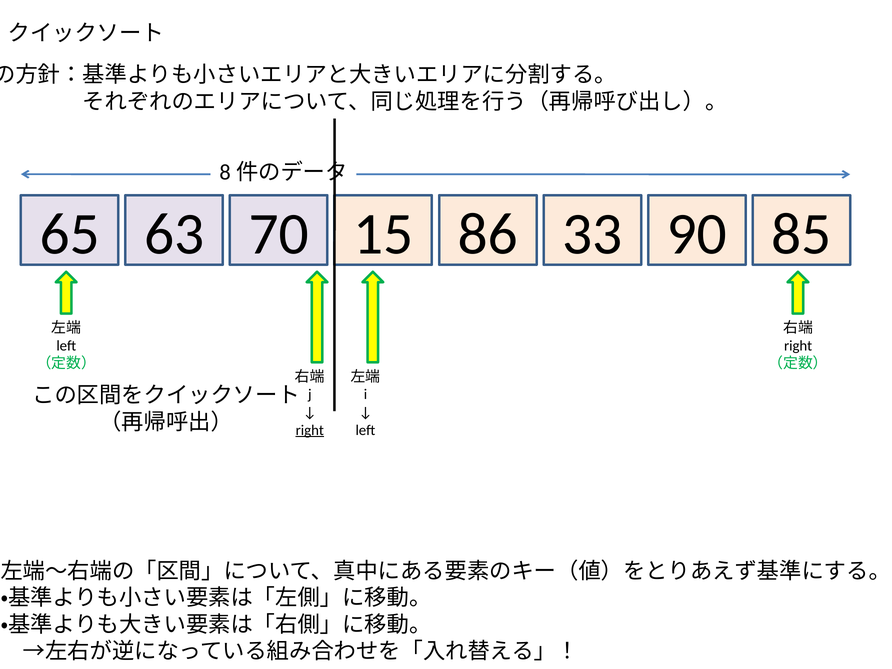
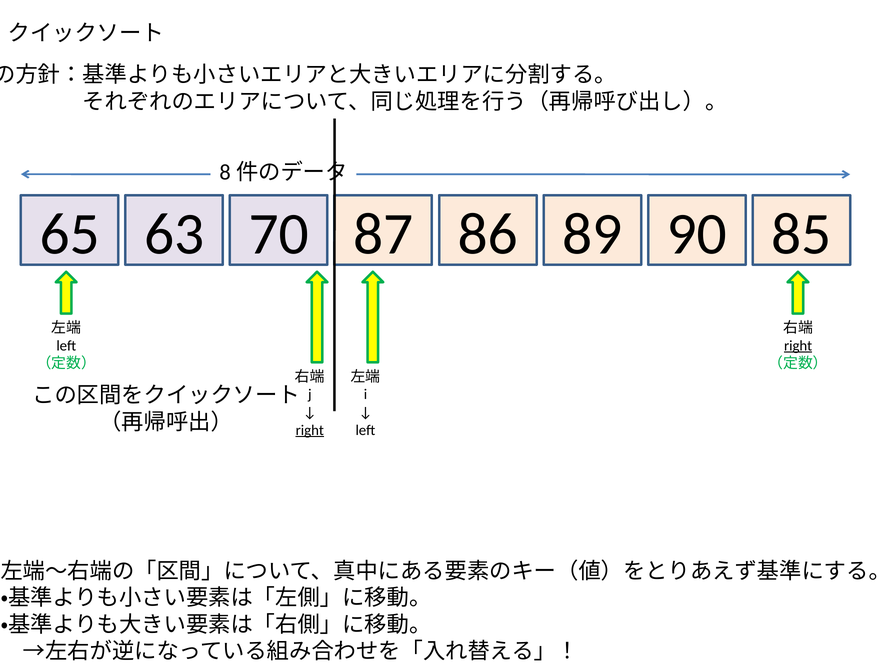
15: 15 -> 87
33: 33 -> 89
right at (798, 346) underline: none -> present
